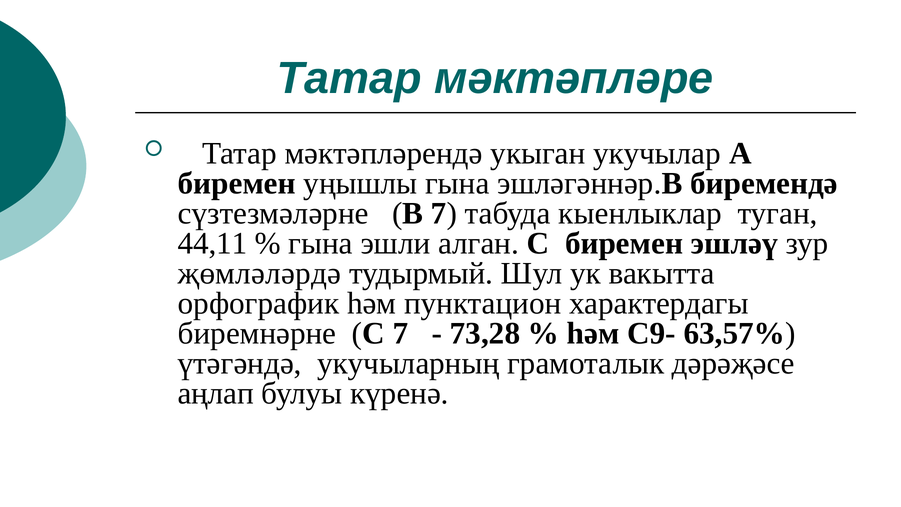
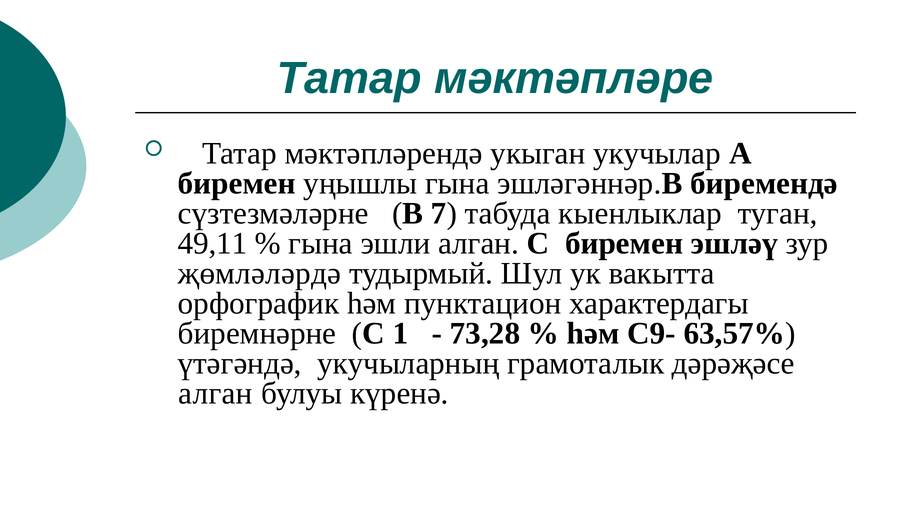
44,11: 44,11 -> 49,11
С 7: 7 -> 1
аңлап at (216, 393): аңлап -> алган
